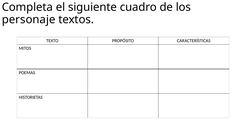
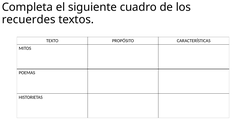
personaje: personaje -> recuerdes
